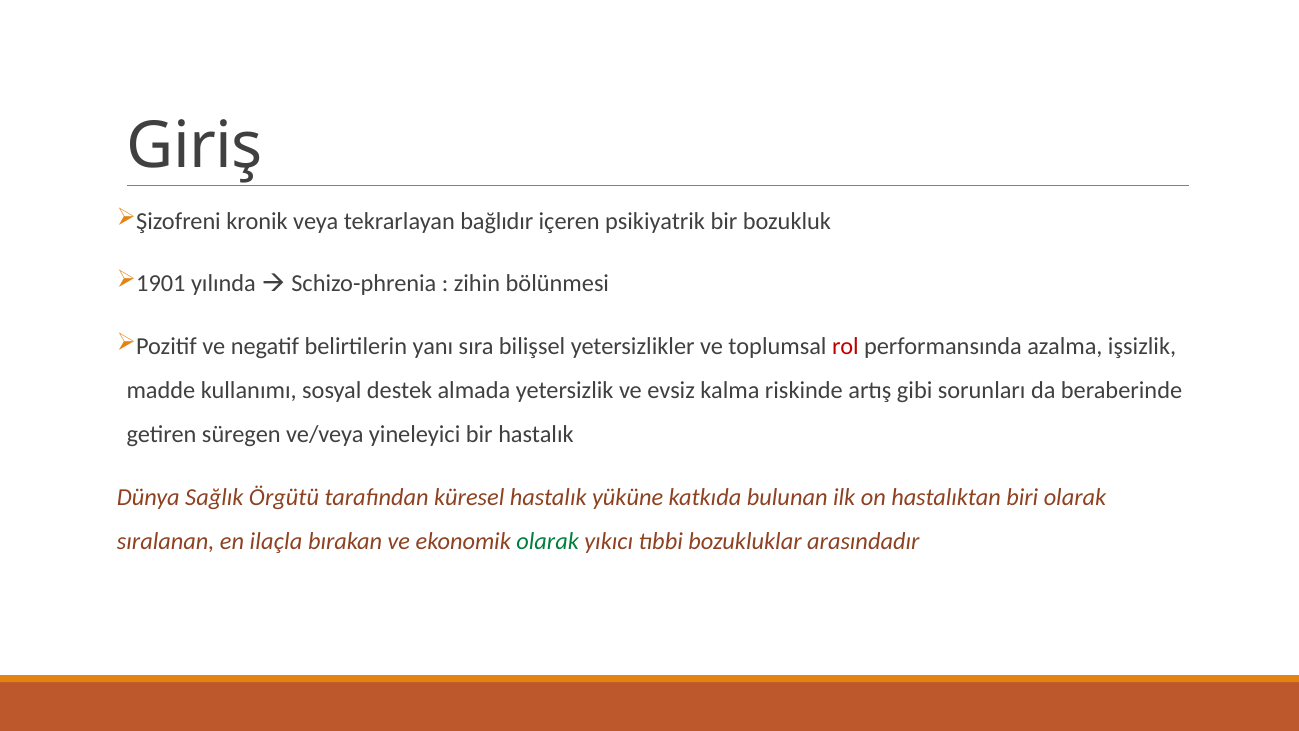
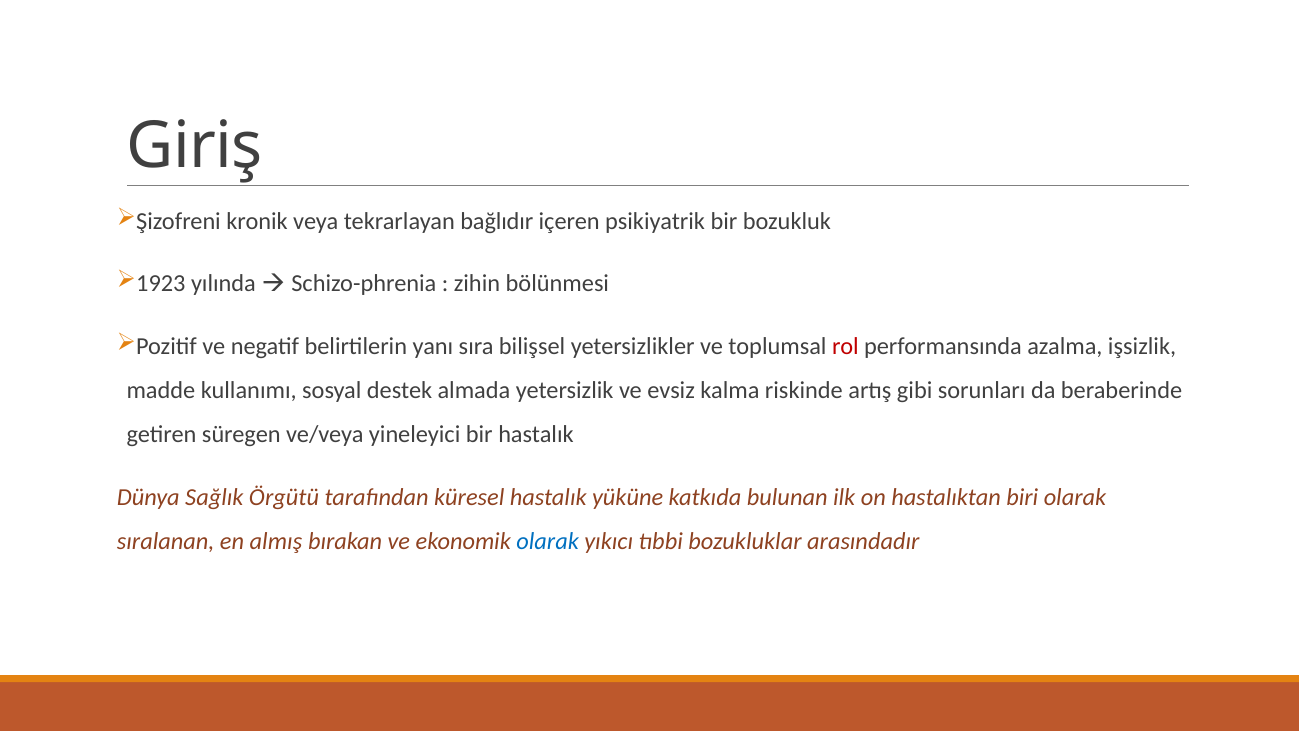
1901: 1901 -> 1923
ilaçla: ilaçla -> almış
olarak at (548, 541) colour: green -> blue
